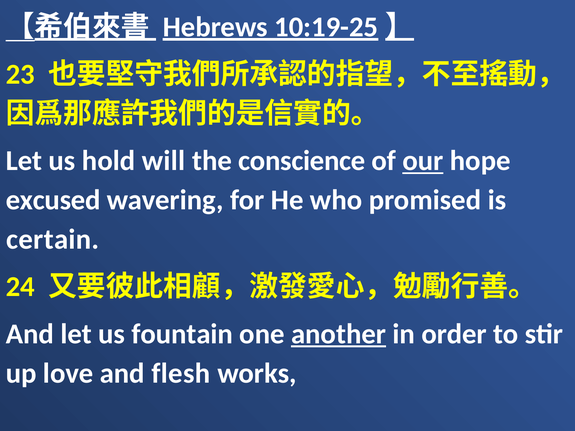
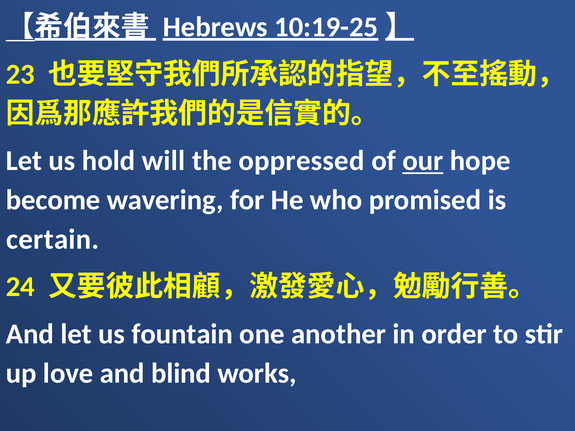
conscience: conscience -> oppressed
excused: excused -> become
another underline: present -> none
flesh: flesh -> blind
